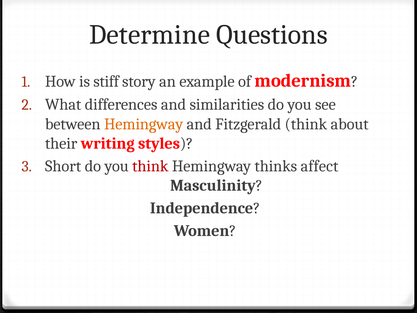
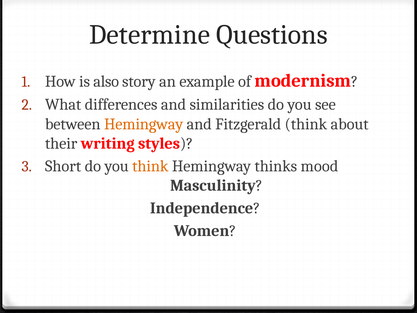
stiff: stiff -> also
think at (150, 166) colour: red -> orange
affect: affect -> mood
